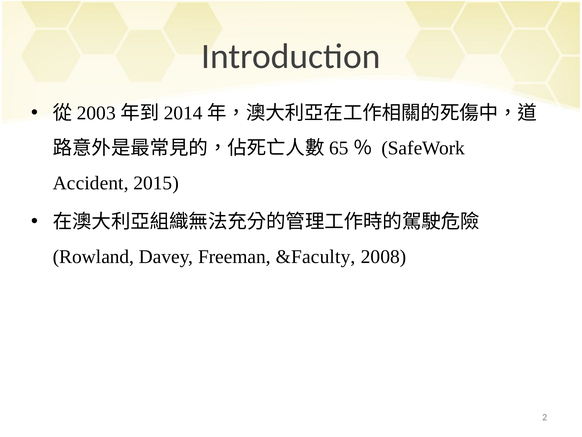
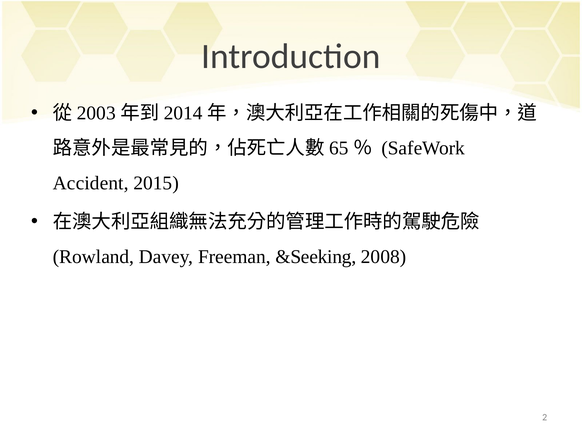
&Faculty: &Faculty -> &Seeking
